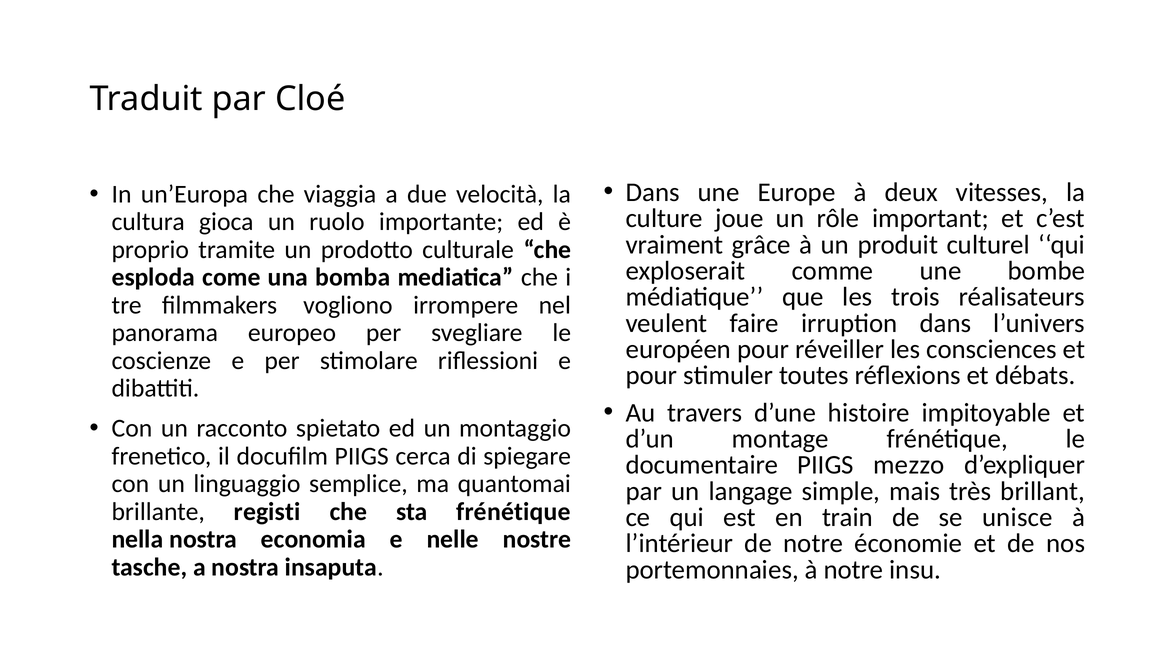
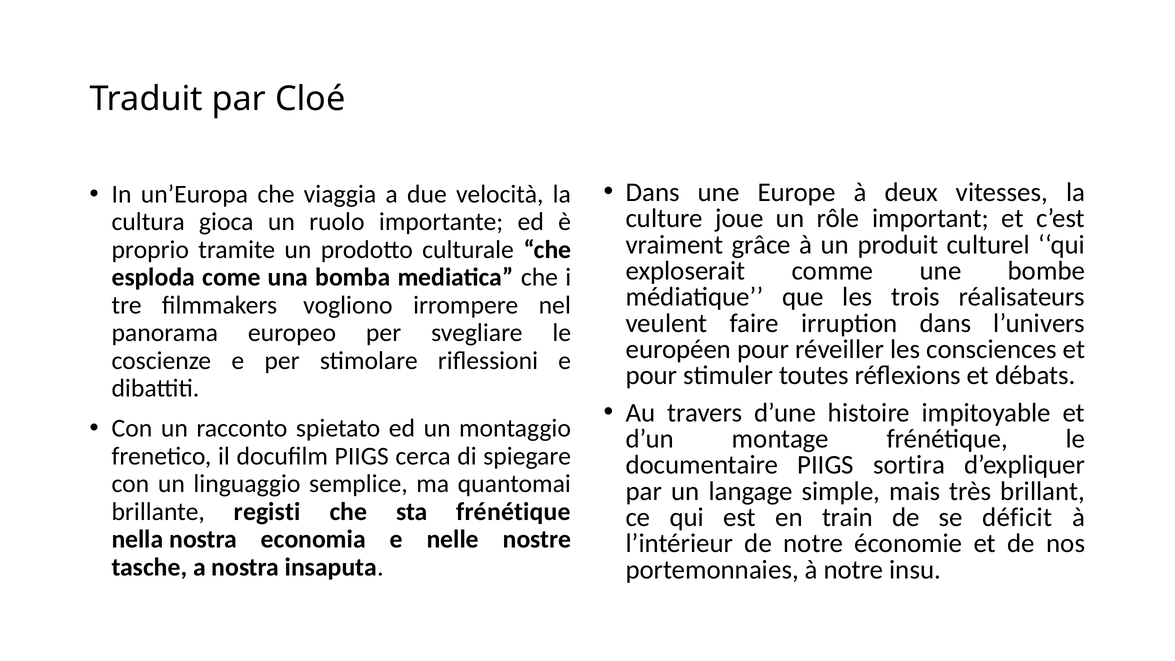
mezzo: mezzo -> sortira
unisce: unisce -> déficit
